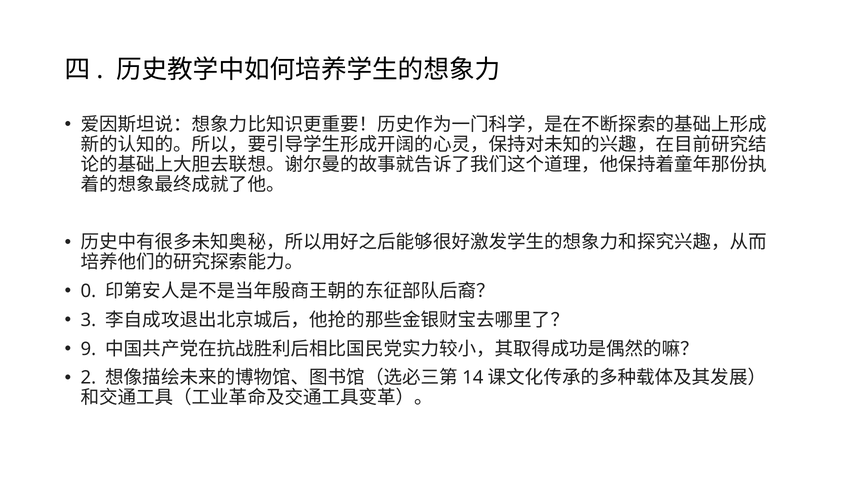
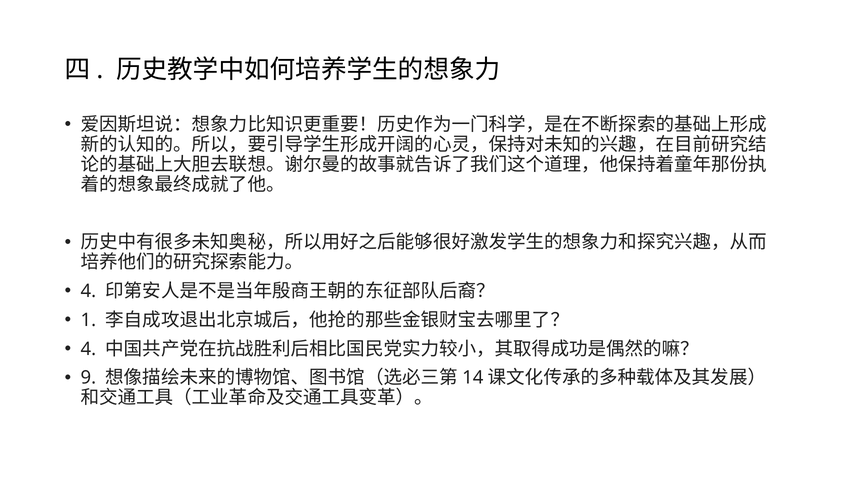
0 at (88, 291): 0 -> 4
3: 3 -> 1
9 at (88, 349): 9 -> 4
2: 2 -> 9
